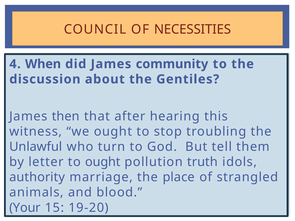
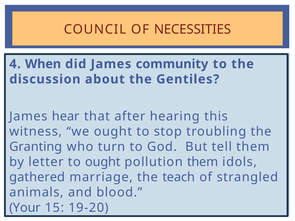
then: then -> hear
Unlawful: Unlawful -> Granting
pollution truth: truth -> them
authority: authority -> gathered
place: place -> teach
